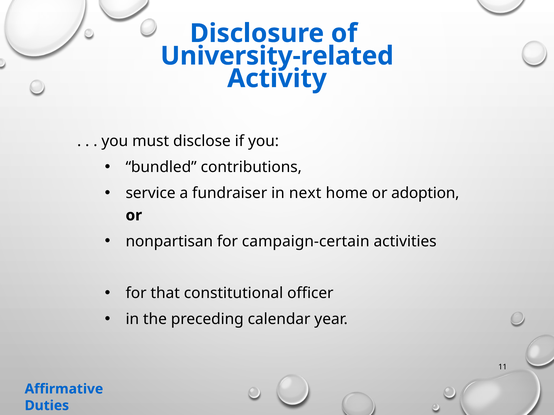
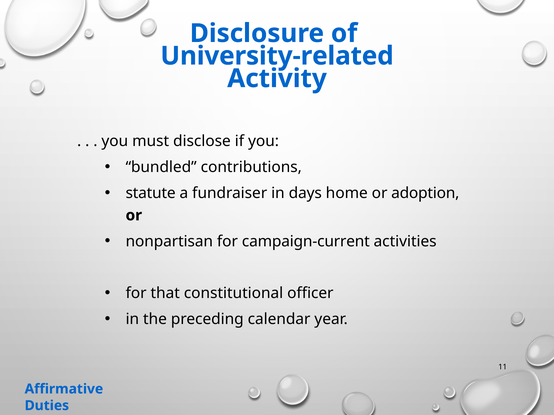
service: service -> statute
next: next -> days
campaign-certain: campaign-certain -> campaign-current
